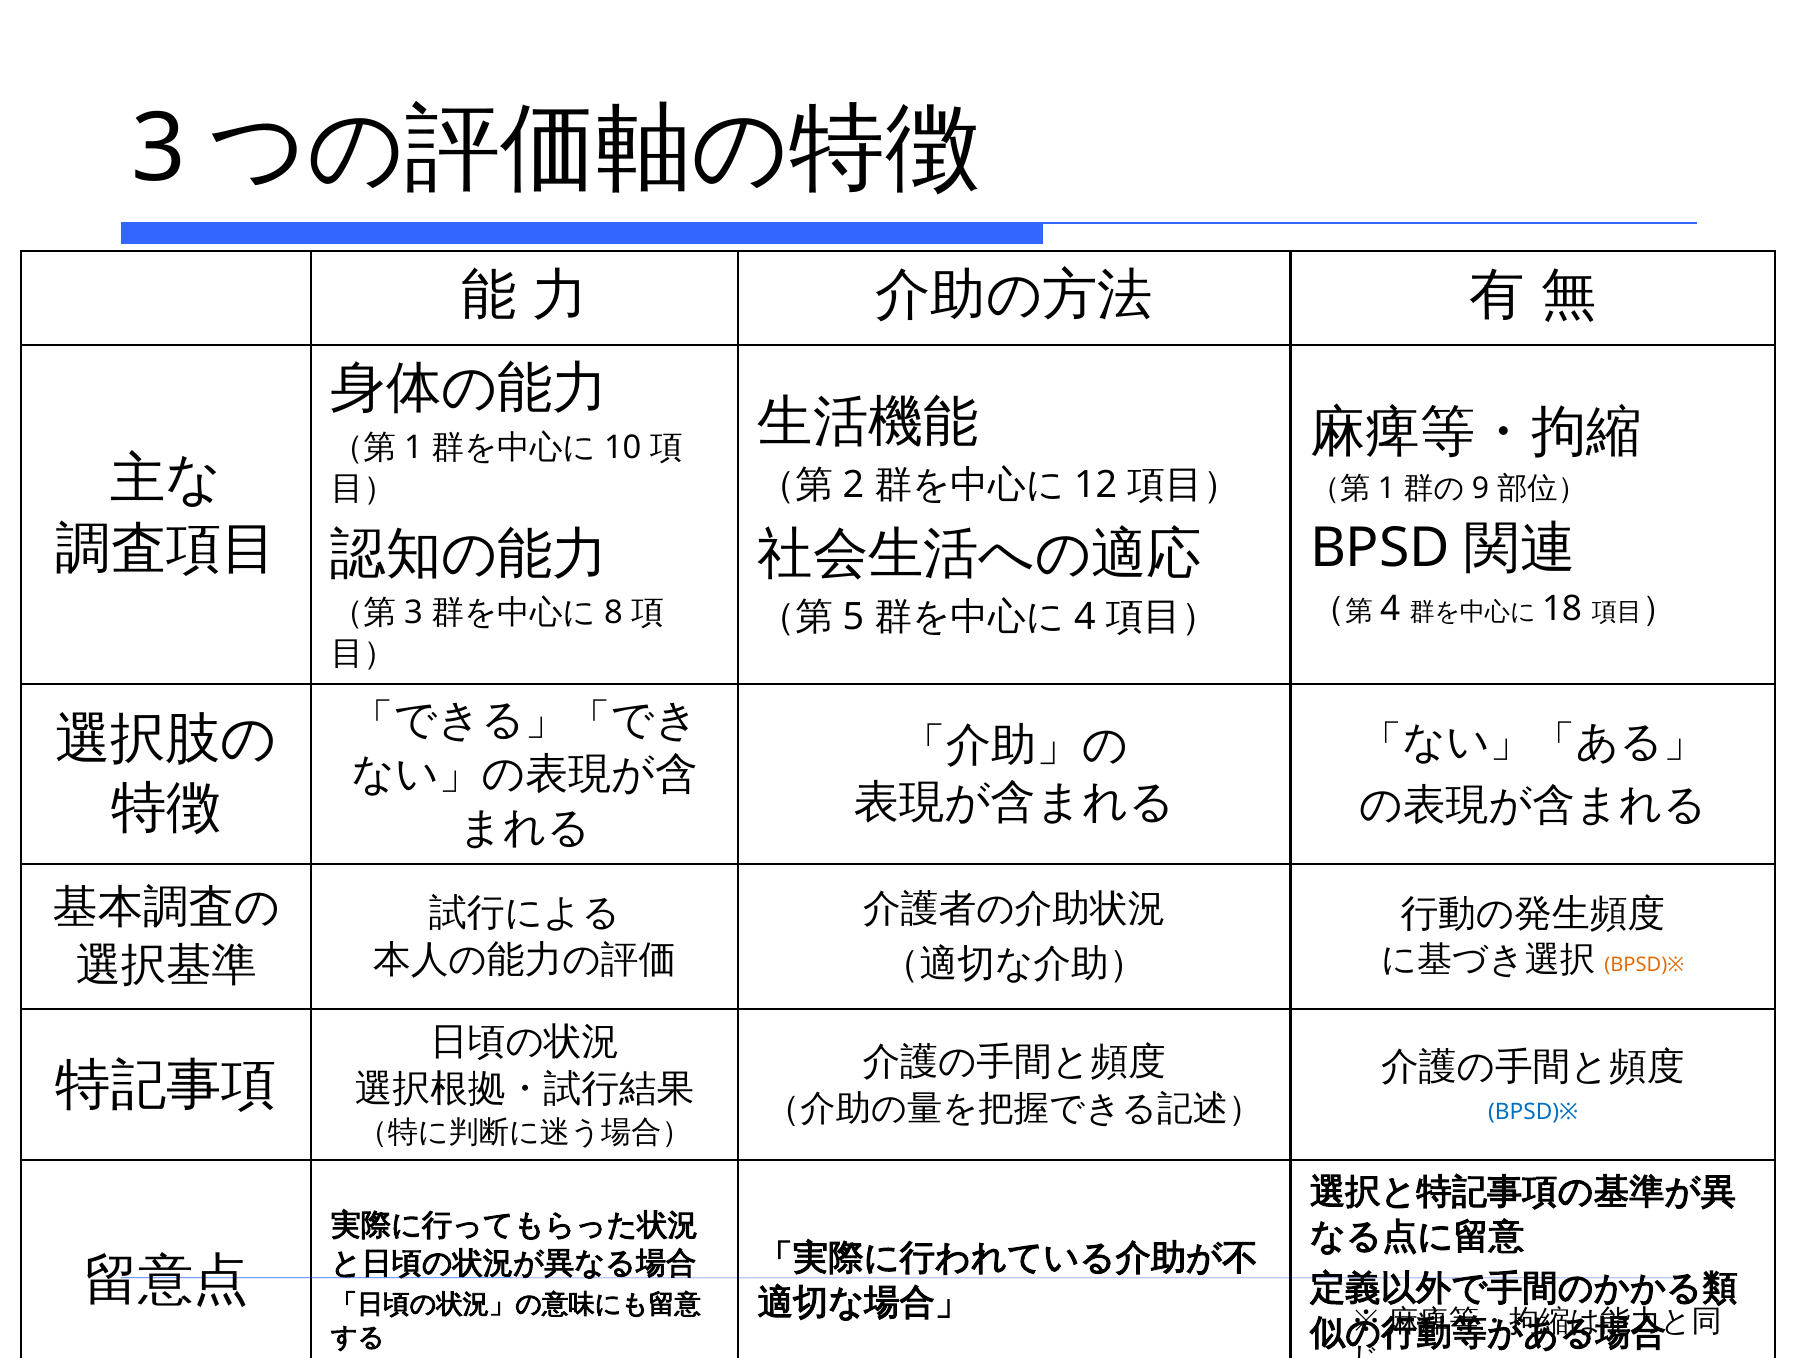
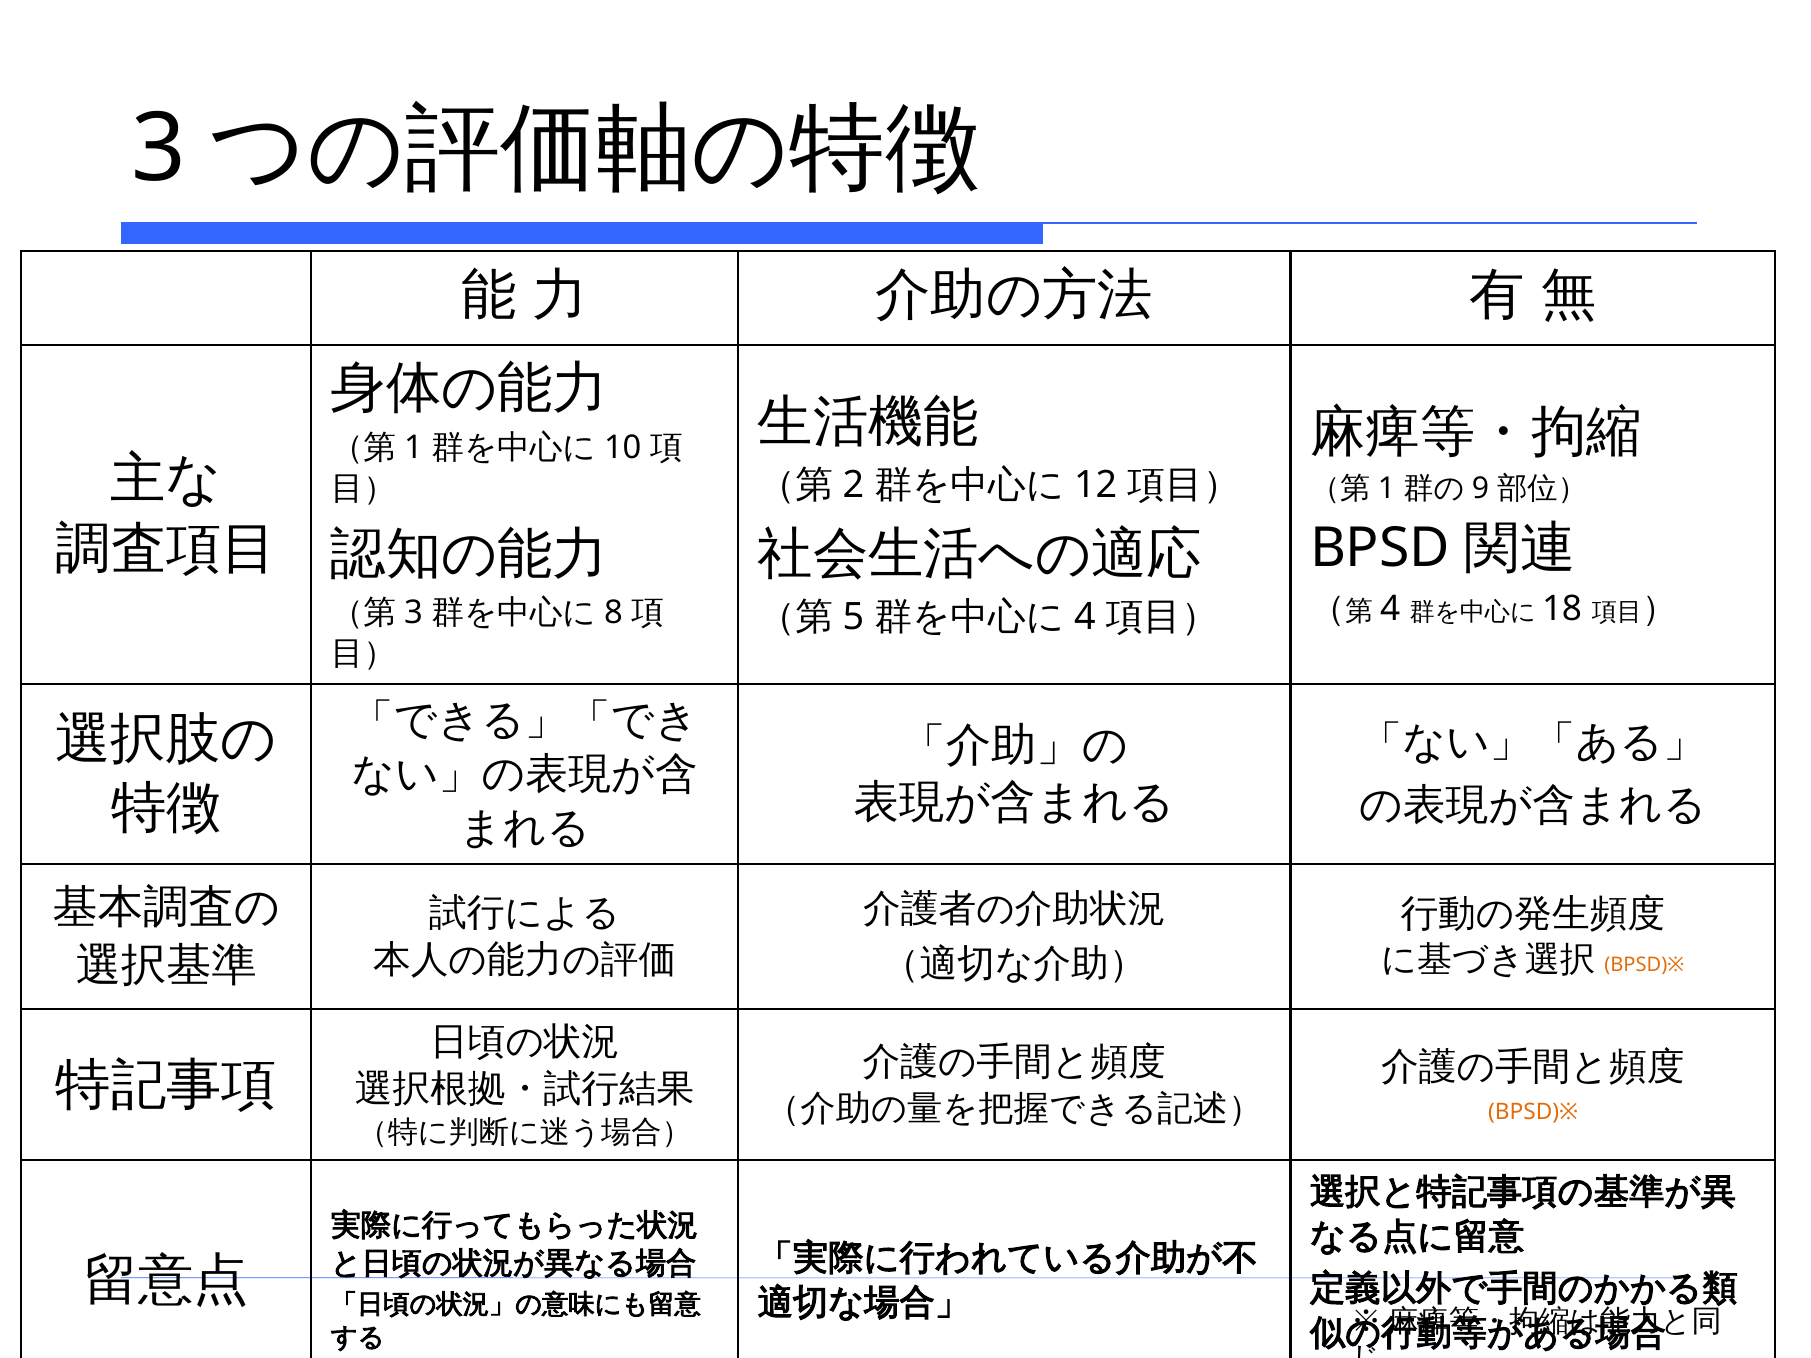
BPSD)※ at (1533, 1112) colour: blue -> orange
